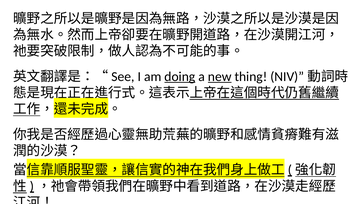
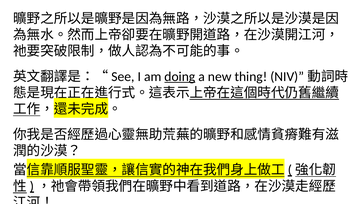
new underline: present -> none
